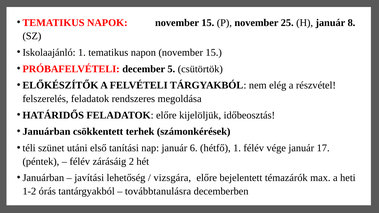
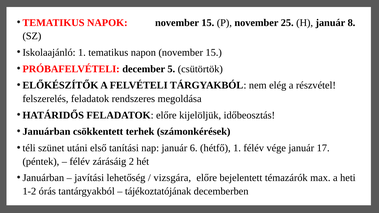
továbbtanulásra: továbbtanulásra -> tájékoztatójának
